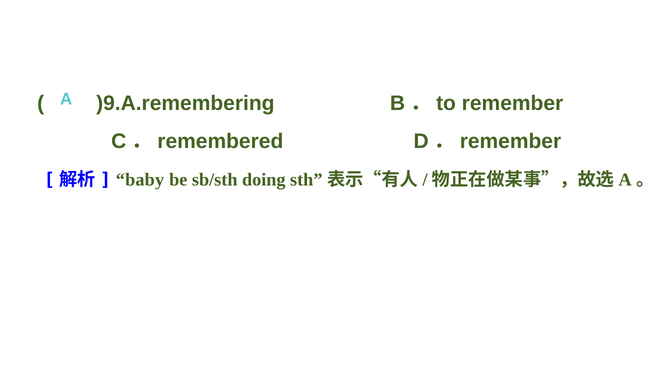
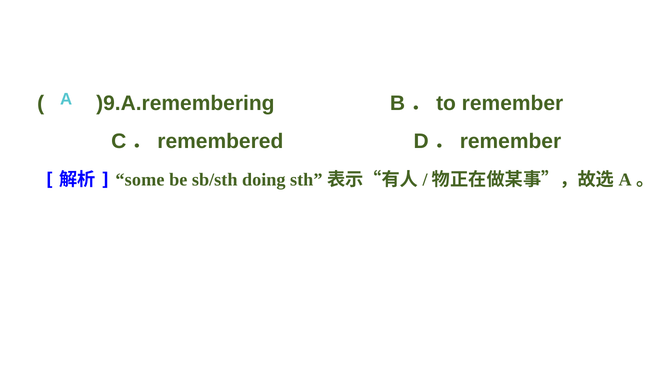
baby: baby -> some
